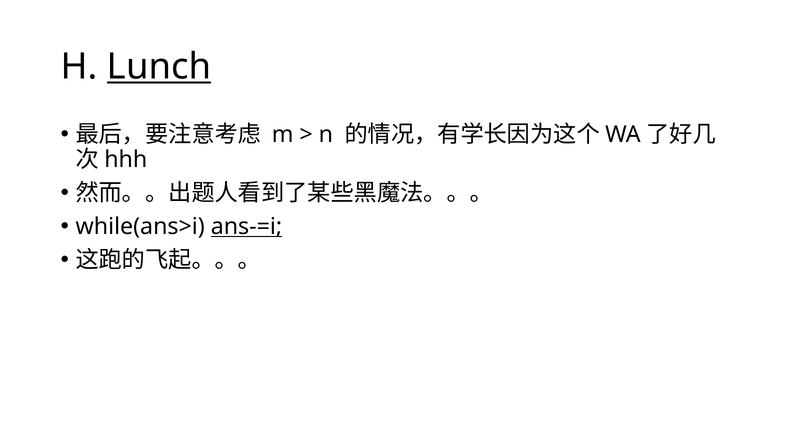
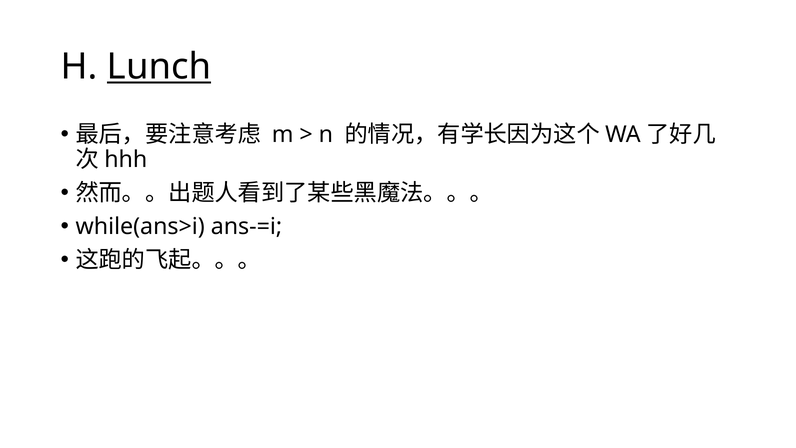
ans-=i underline: present -> none
